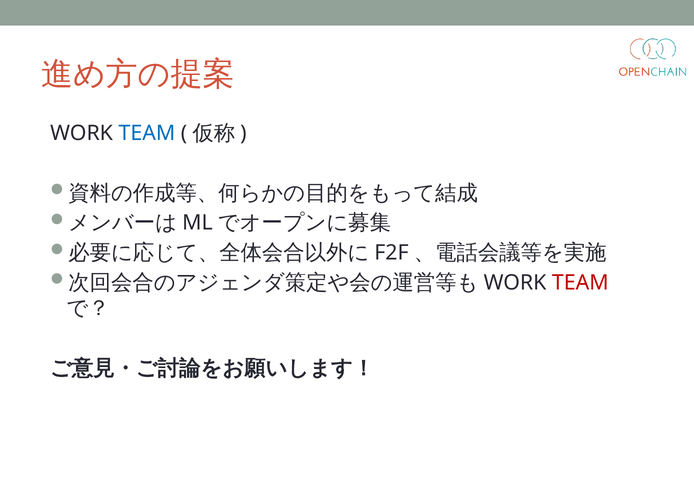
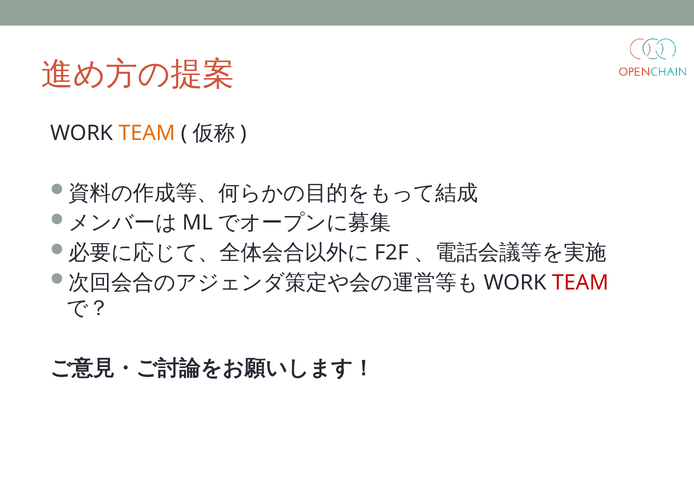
TEAM at (147, 133) colour: blue -> orange
